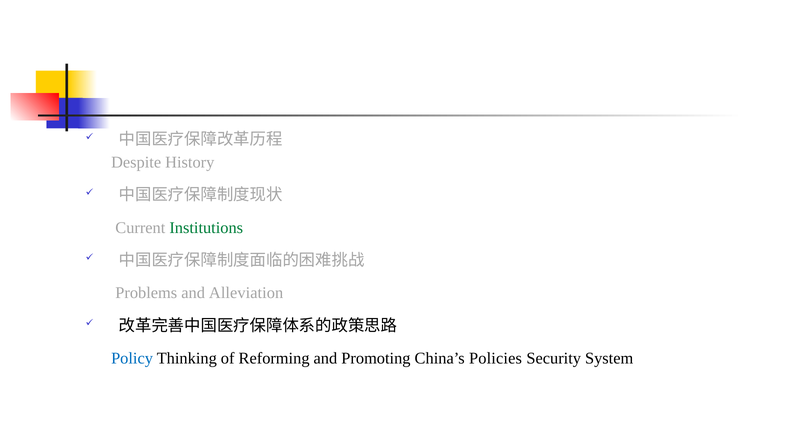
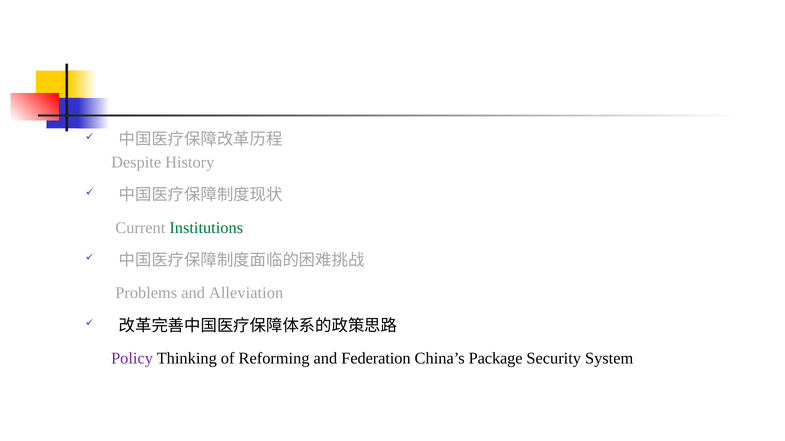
Policy colour: blue -> purple
Promoting: Promoting -> Federation
Policies: Policies -> Package
